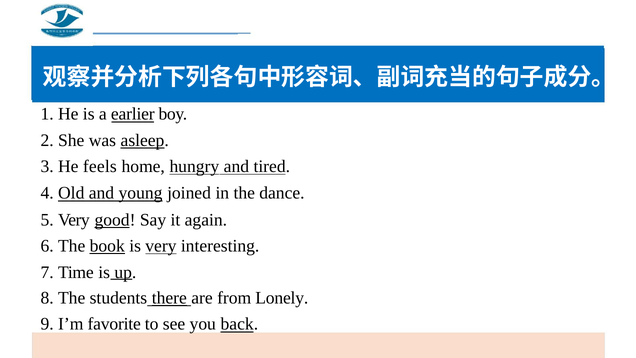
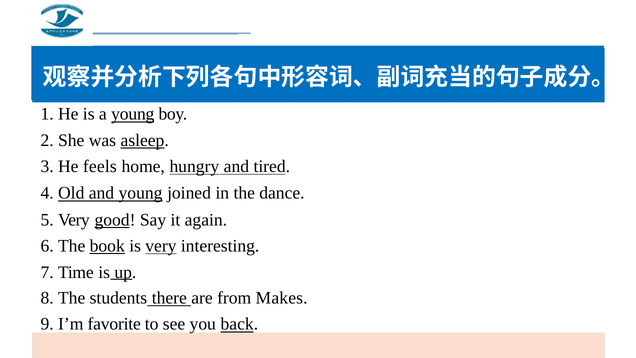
a earlier: earlier -> young
there underline: present -> none
Lonely: Lonely -> Makes
